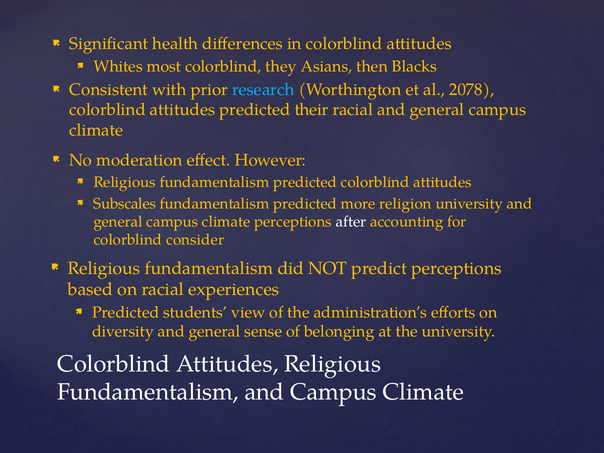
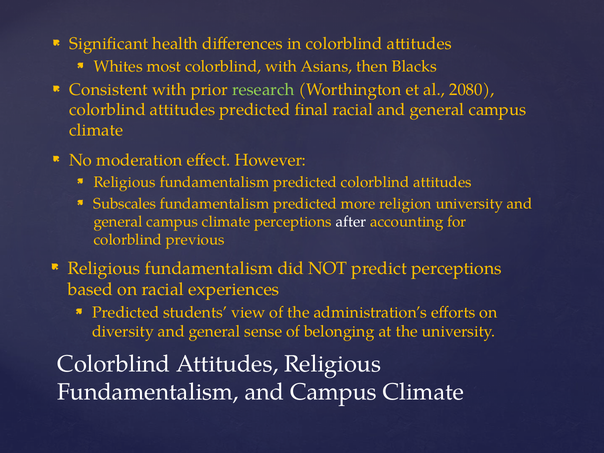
colorblind they: they -> with
research colour: light blue -> light green
2078: 2078 -> 2080
their: their -> final
consider: consider -> previous
